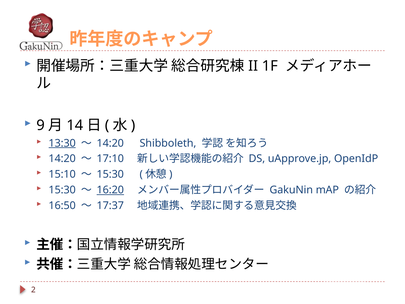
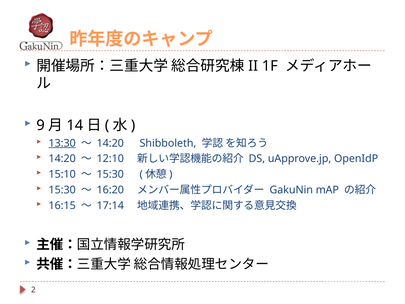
17:10: 17:10 -> 12:10
16:20 underline: present -> none
16:50: 16:50 -> 16:15
17:37: 17:37 -> 17:14
